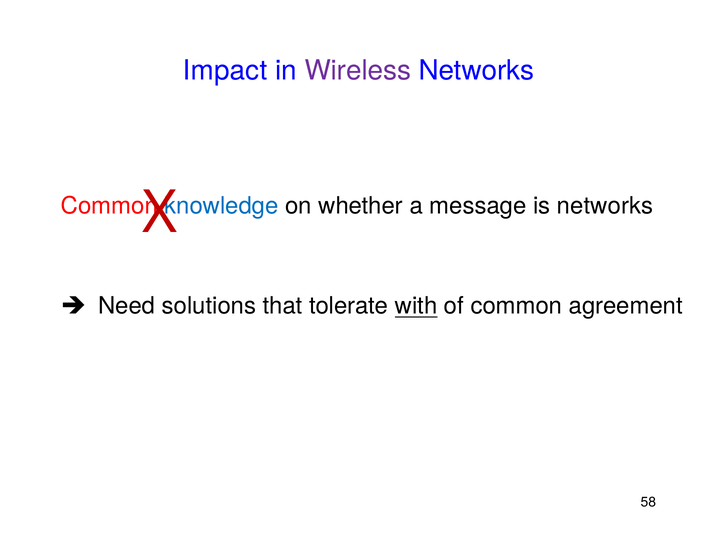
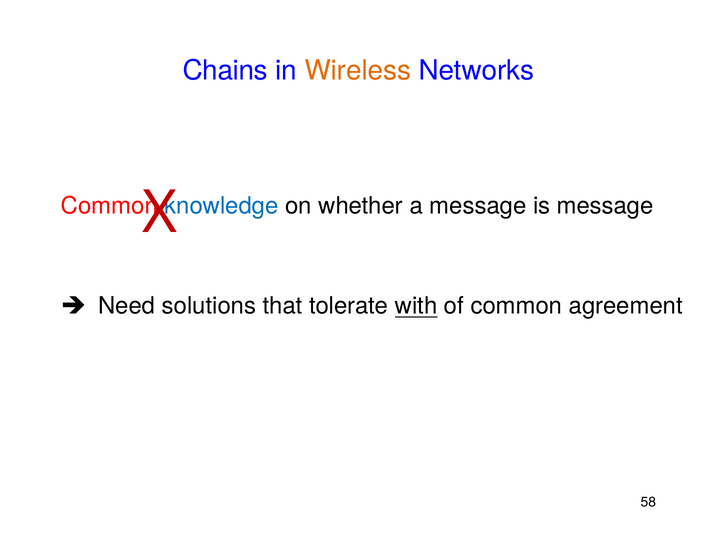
Impact: Impact -> Chains
Wireless colour: purple -> orange
is networks: networks -> message
